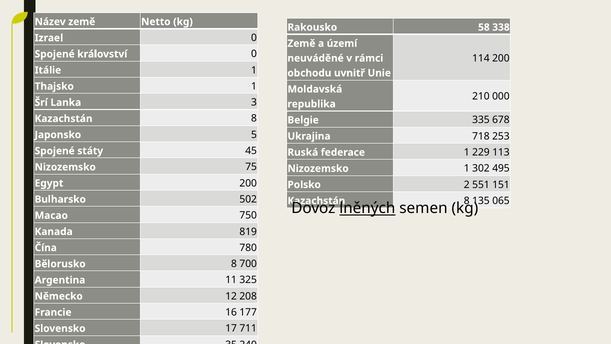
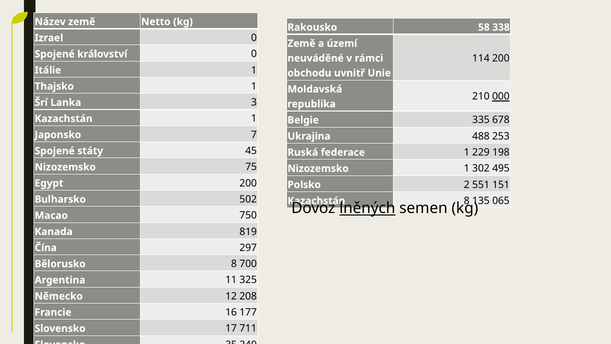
000 underline: none -> present
8 at (254, 119): 8 -> 1
5: 5 -> 7
718: 718 -> 488
113: 113 -> 198
780: 780 -> 297
